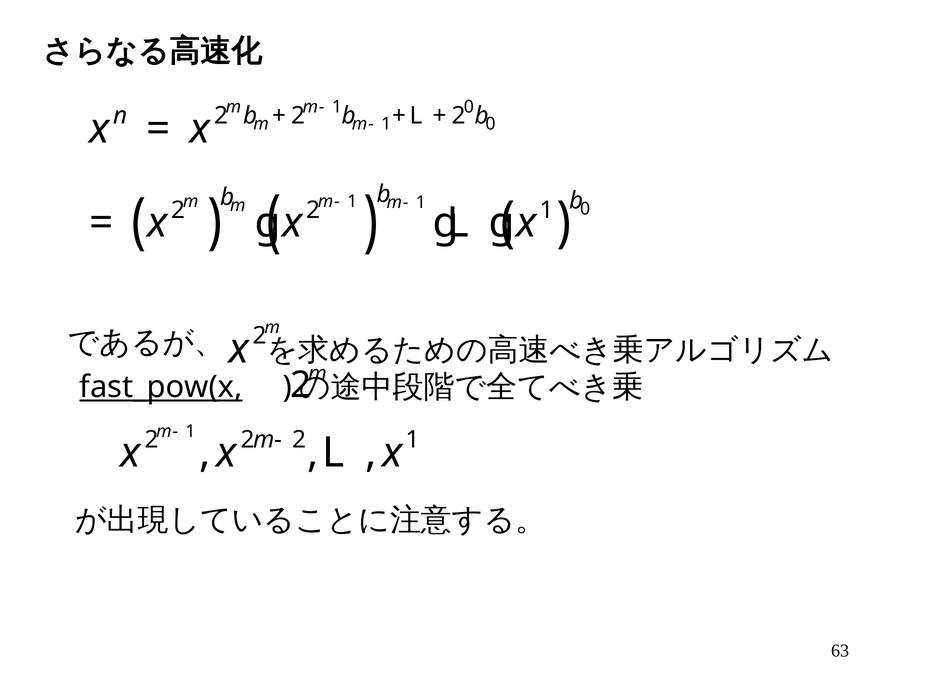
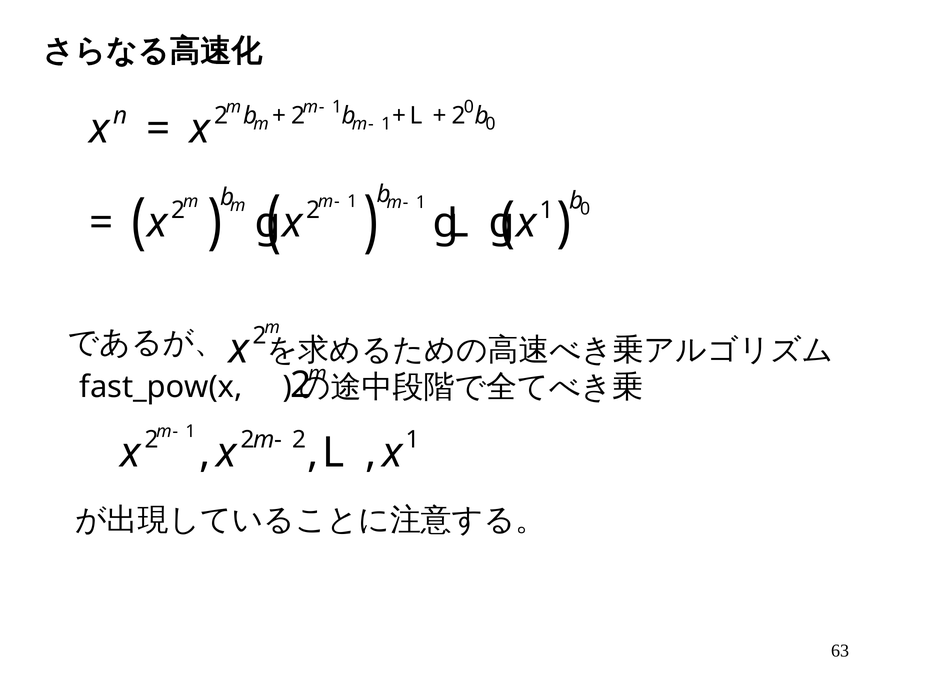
fast_pow(x underline: present -> none
